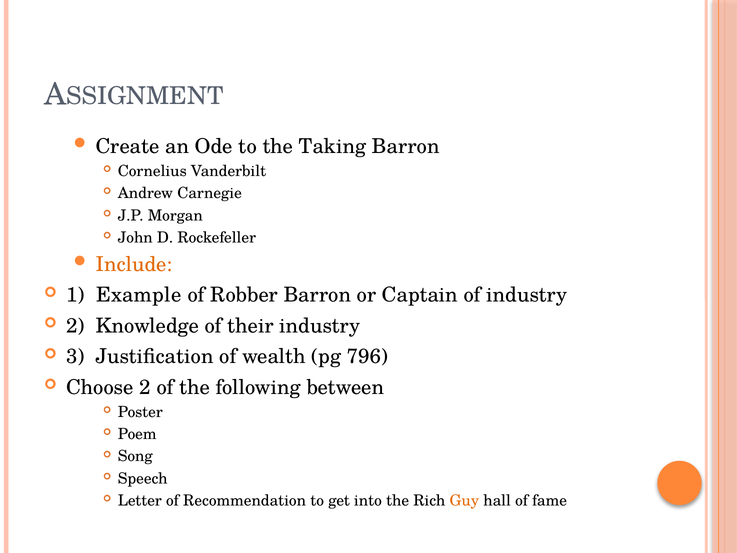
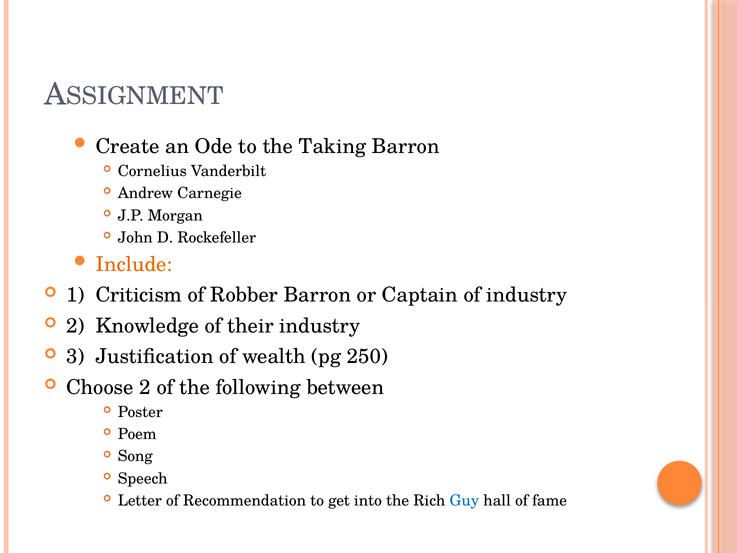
Example: Example -> Criticism
796: 796 -> 250
Guy colour: orange -> blue
